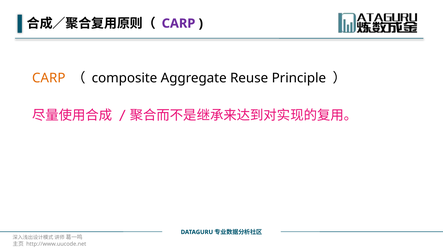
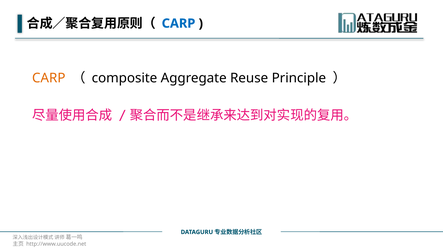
CARP at (179, 23) colour: purple -> blue
